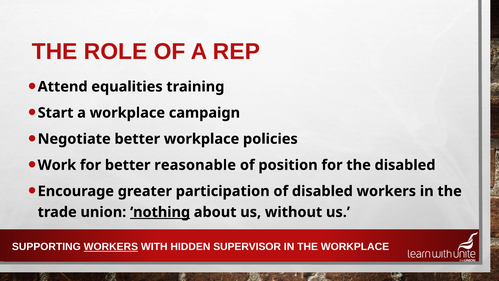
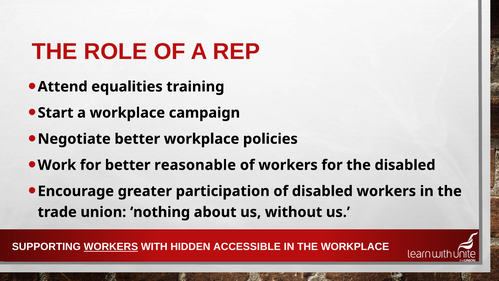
of position: position -> workers
nothing underline: present -> none
SUPERVISOR: SUPERVISOR -> ACCESSIBLE
